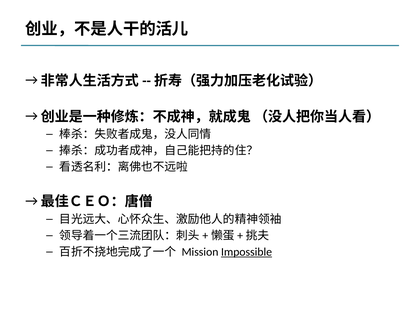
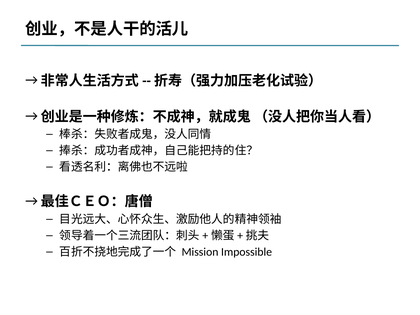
Impossible underline: present -> none
